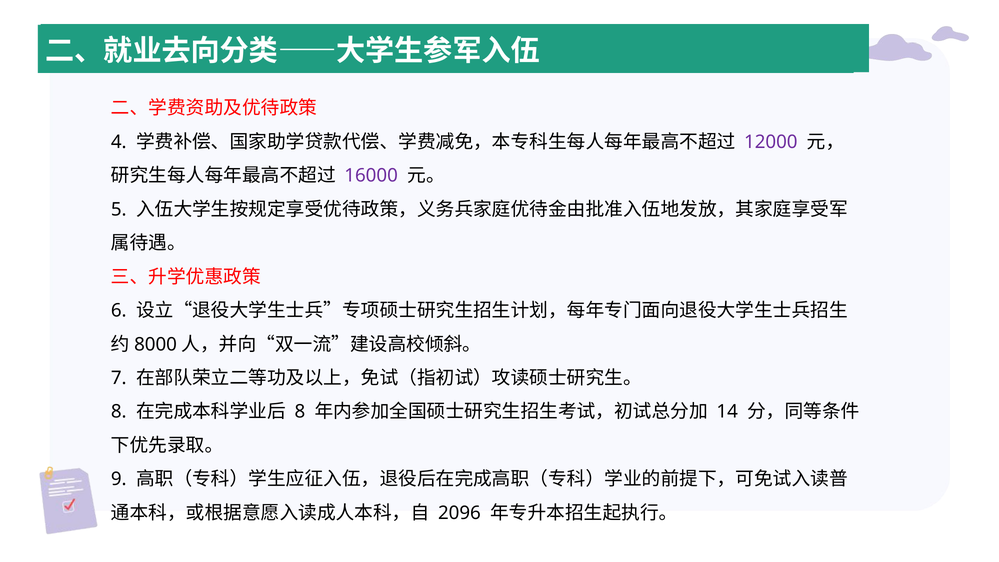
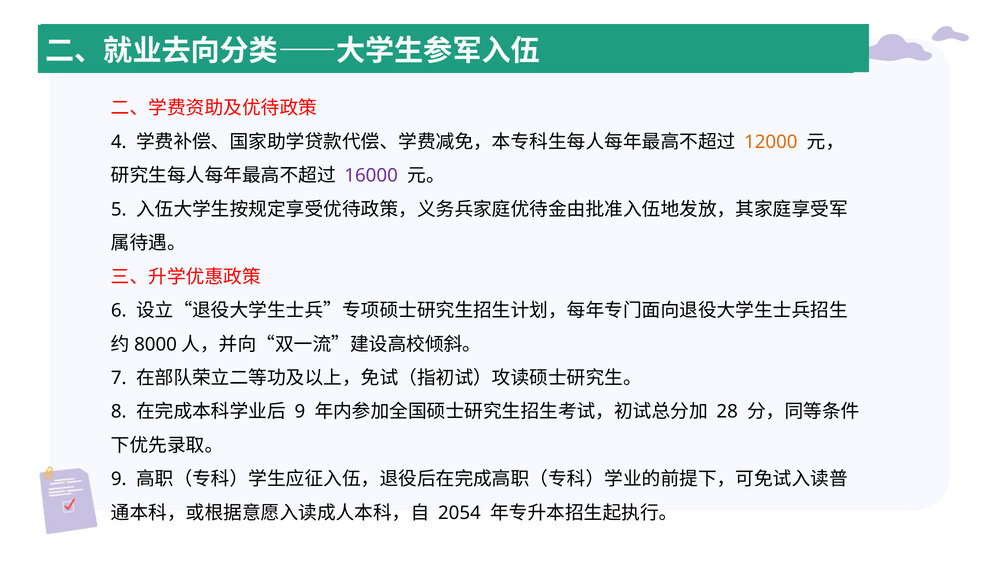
12000 colour: purple -> orange
8 at (300, 412): 8 -> 9
14: 14 -> 28
2096: 2096 -> 2054
